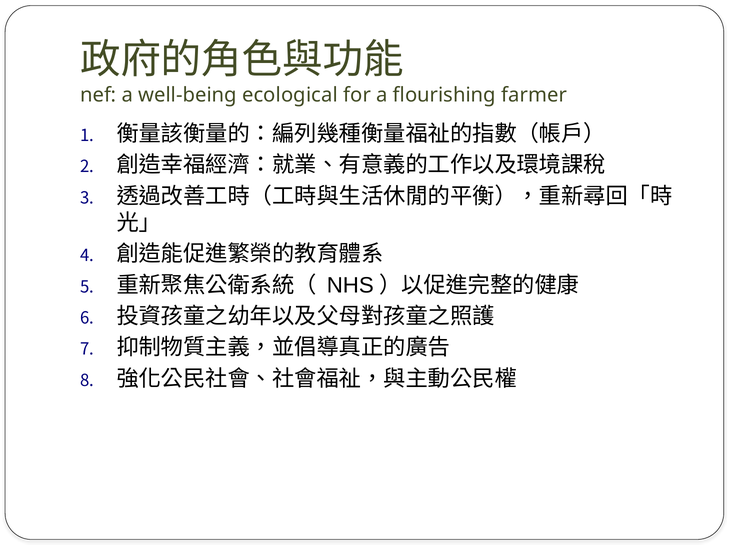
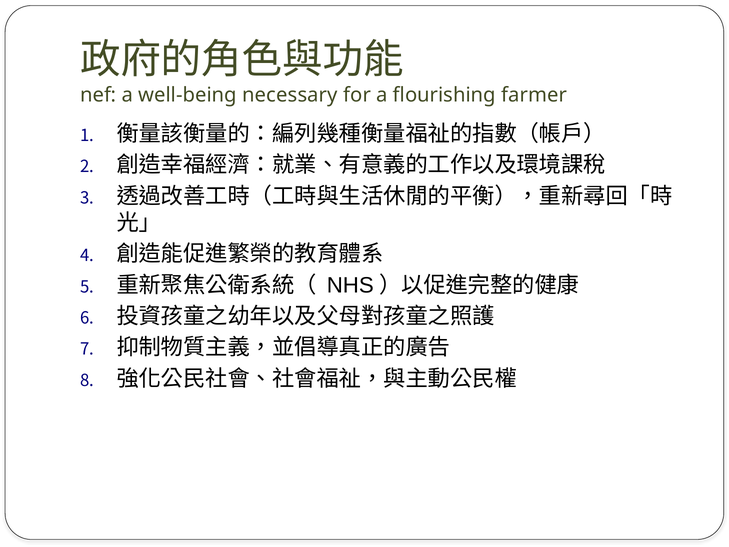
ecological: ecological -> necessary
